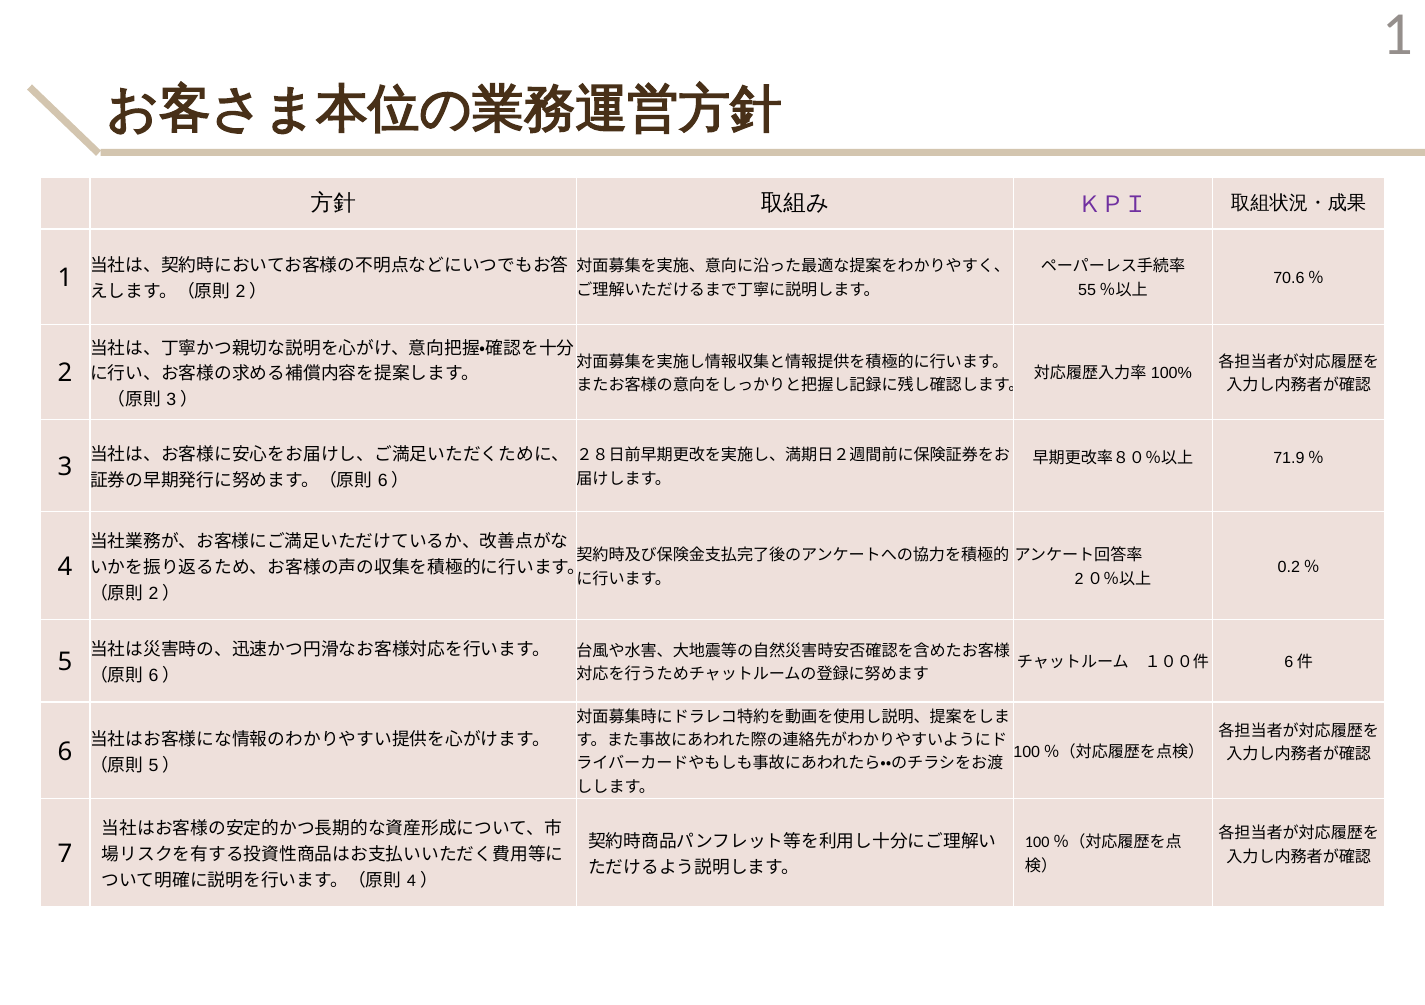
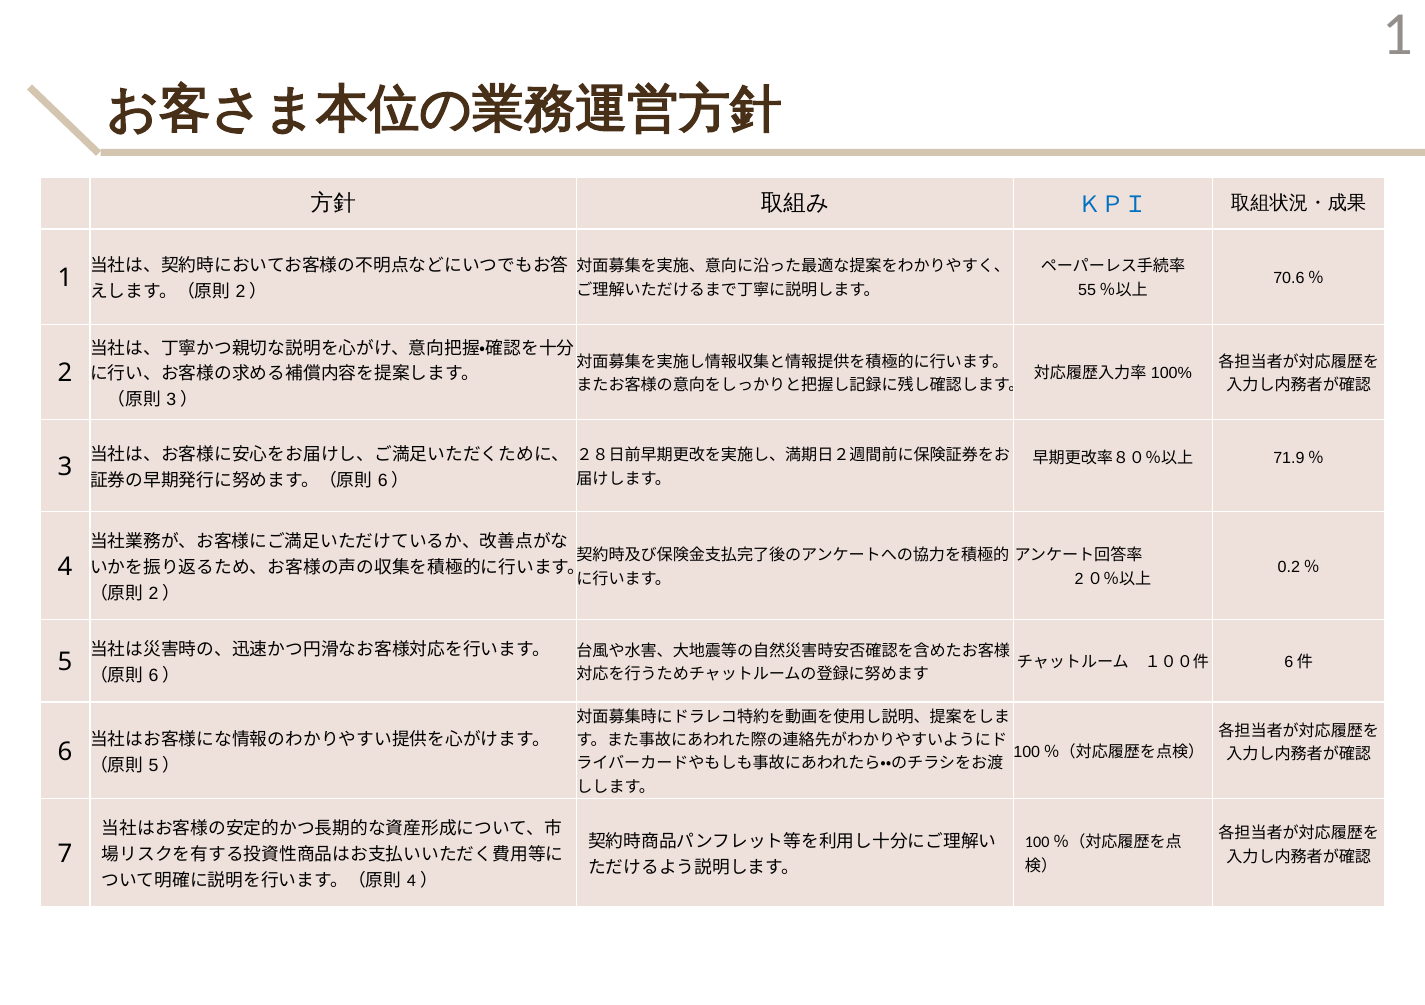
ＫＰＩ colour: purple -> blue
